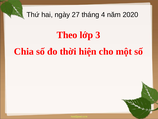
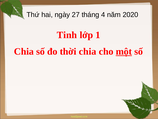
Theo: Theo -> Tinh
3: 3 -> 1
thời hiện: hiện -> chia
một underline: none -> present
